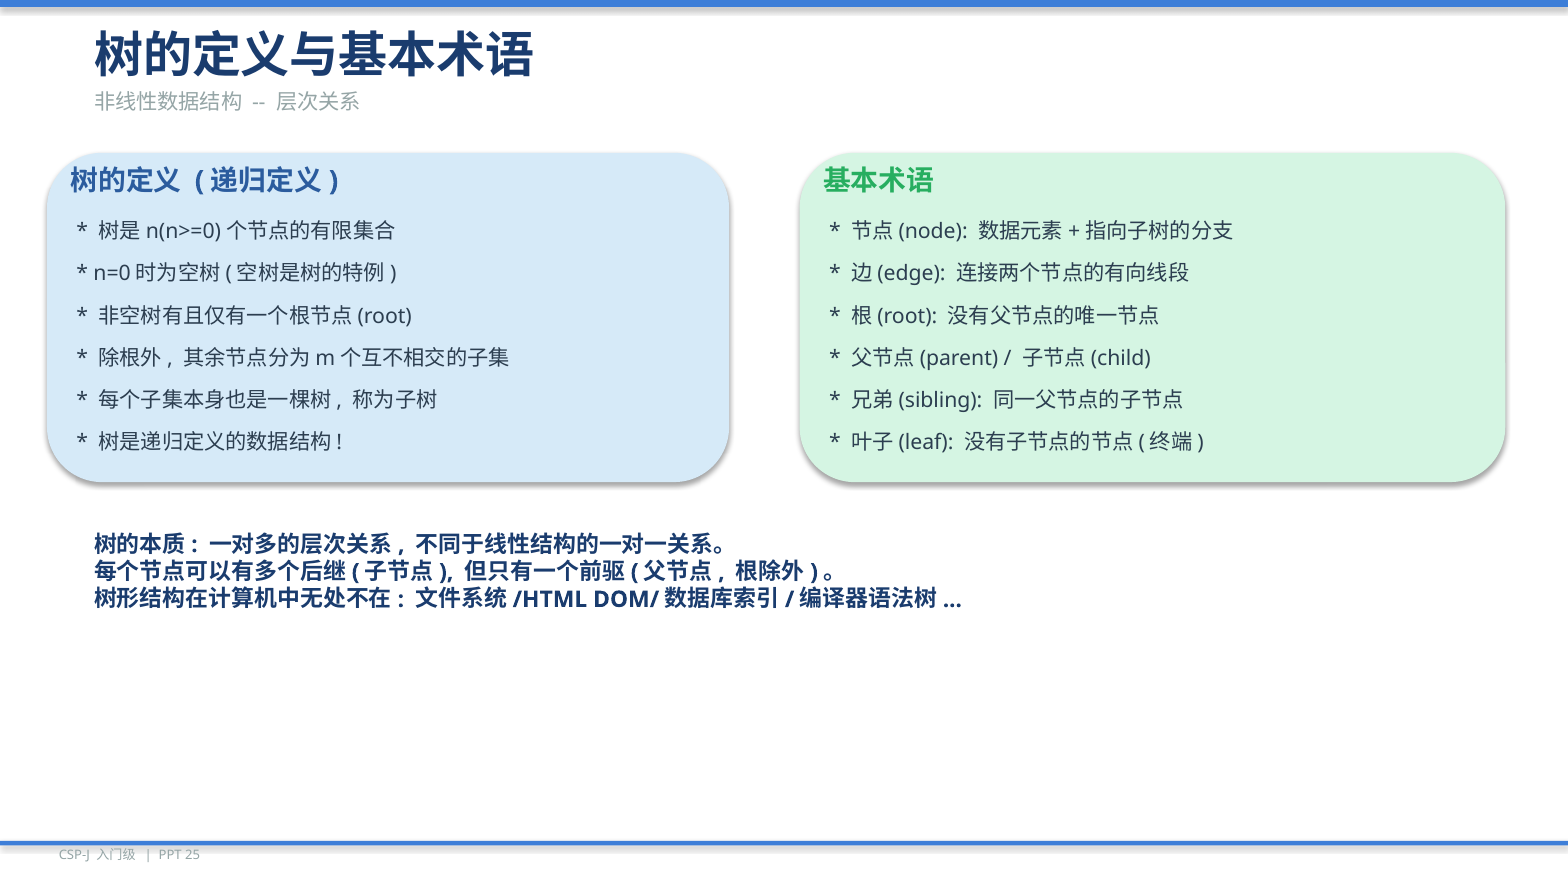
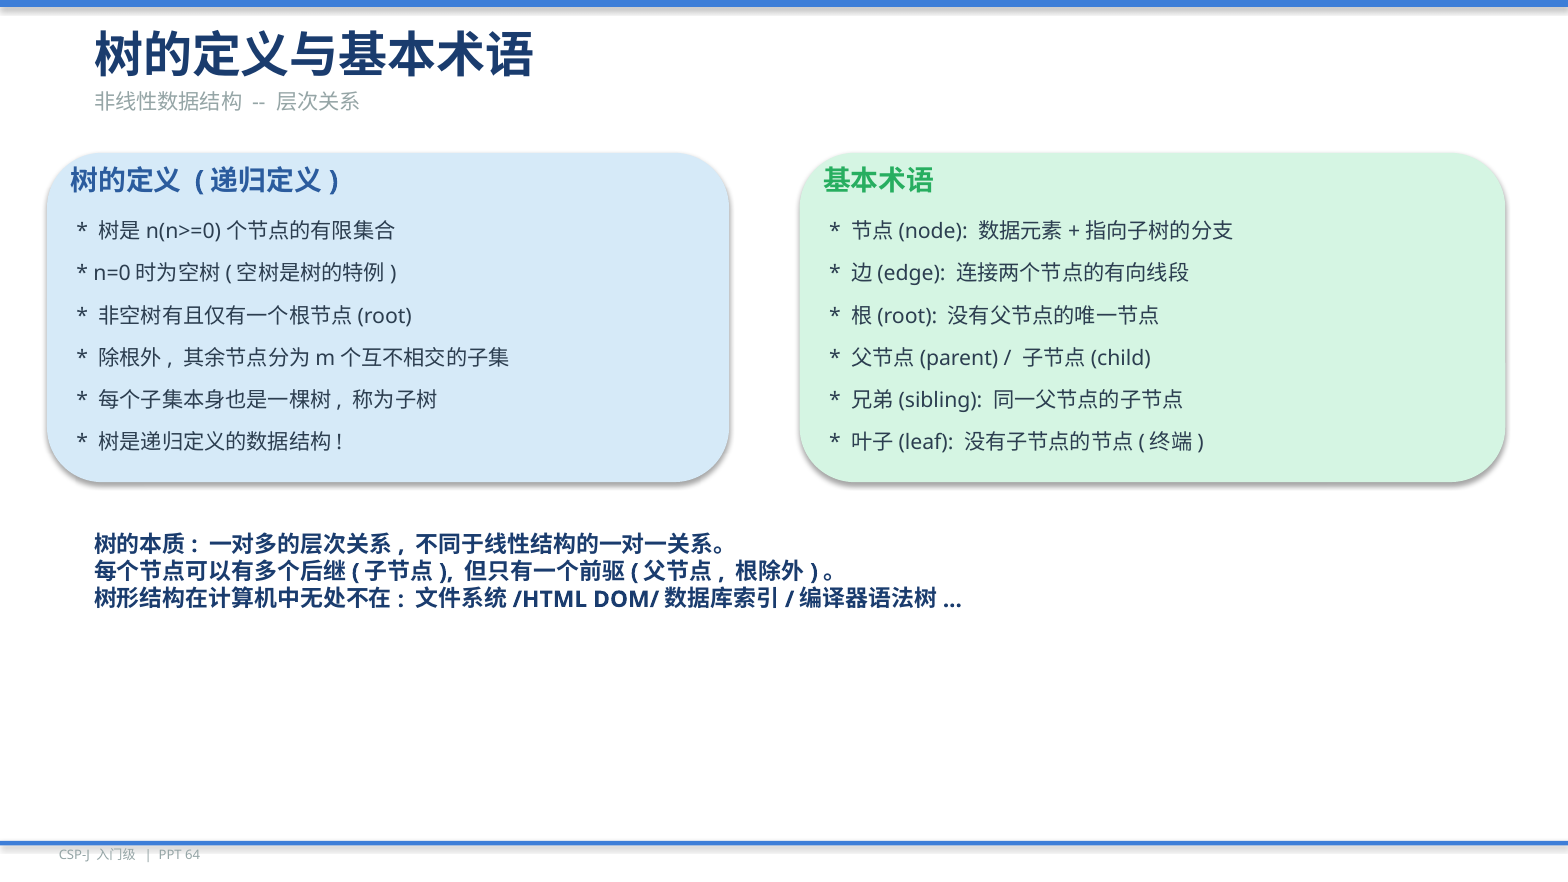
25: 25 -> 64
